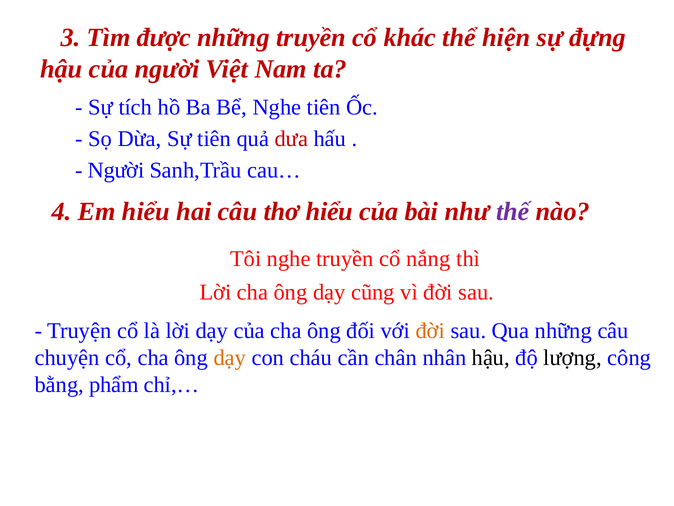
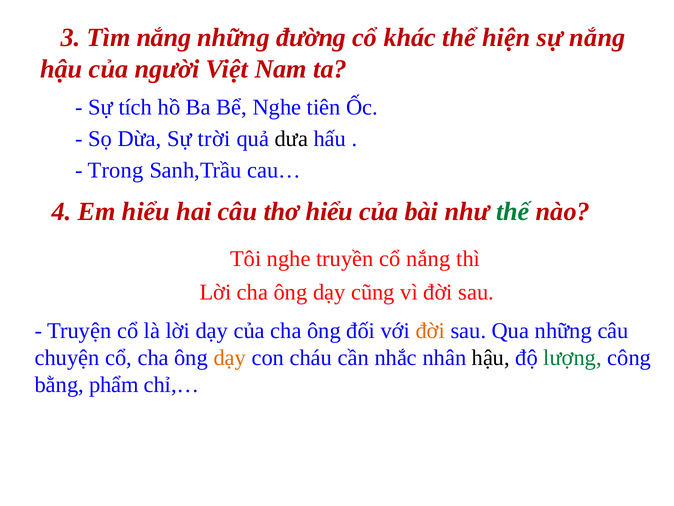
Tìm được: được -> nắng
những truyền: truyền -> đường
sự đựng: đựng -> nắng
Sự tiên: tiên -> trời
dưa colour: red -> black
Người at (116, 170): Người -> Trong
thế colour: purple -> green
chân: chân -> nhắc
lượng colour: black -> green
